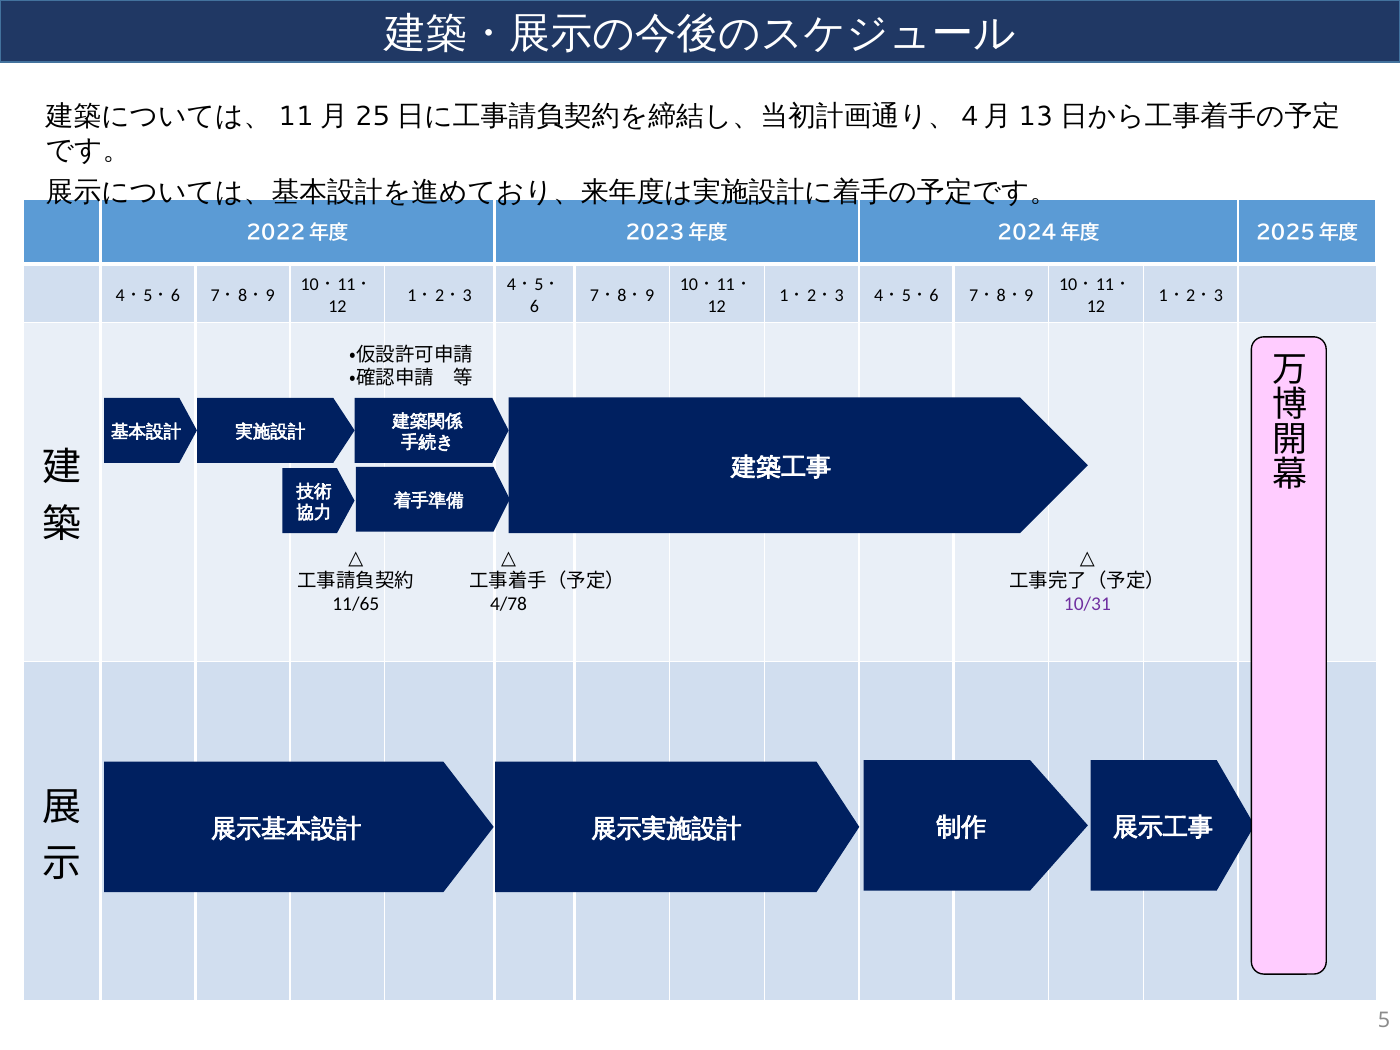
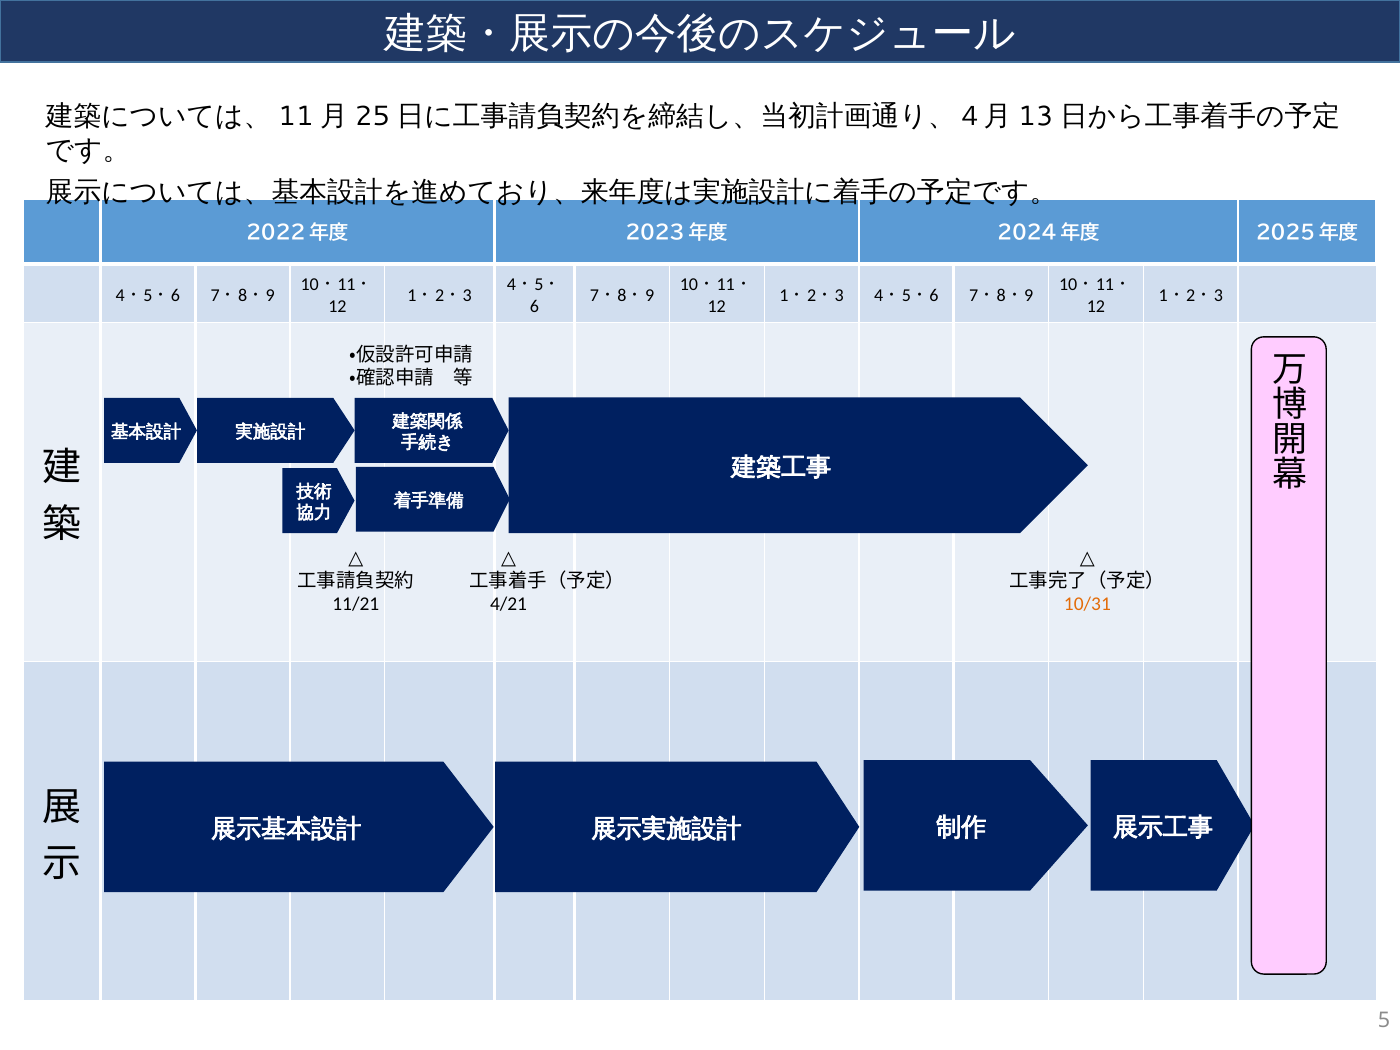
11/65: 11/65 -> 11/21
4/78: 4/78 -> 4/21
10/31 colour: purple -> orange
